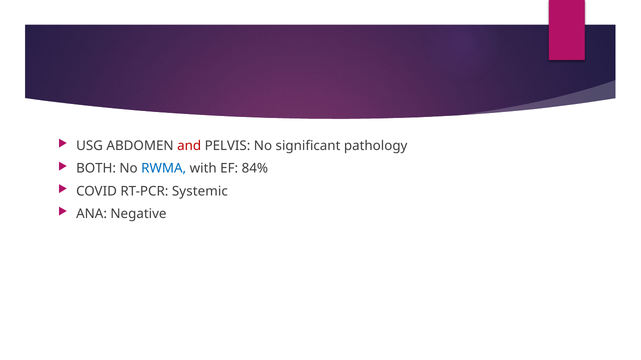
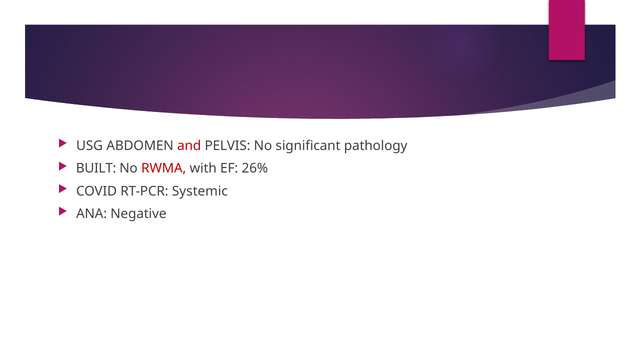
BOTH: BOTH -> BUILT
RWMA colour: blue -> red
84%: 84% -> 26%
